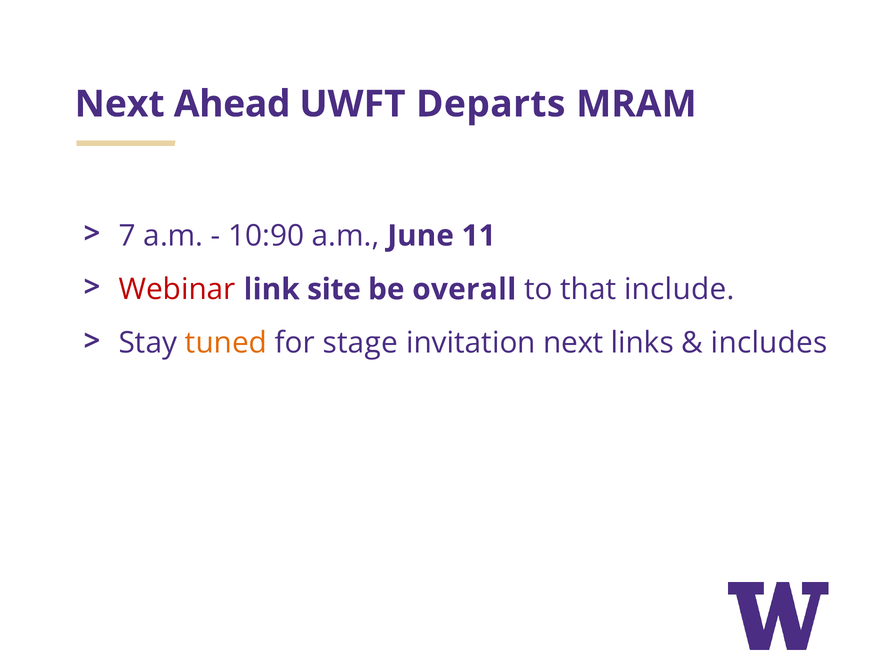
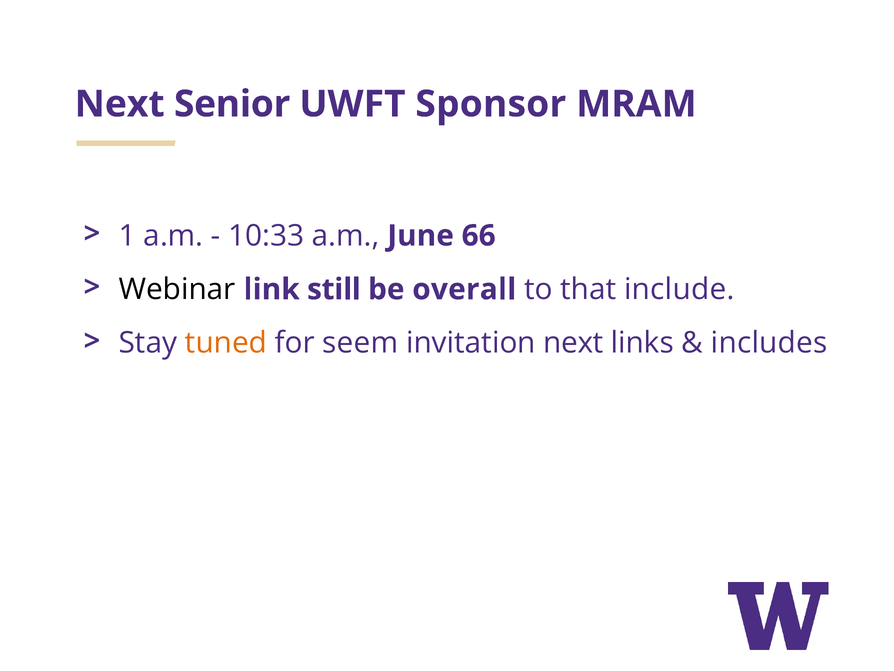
Ahead: Ahead -> Senior
Departs: Departs -> Sponsor
7: 7 -> 1
10:90: 10:90 -> 10:33
11: 11 -> 66
Webinar colour: red -> black
site: site -> still
stage: stage -> seem
